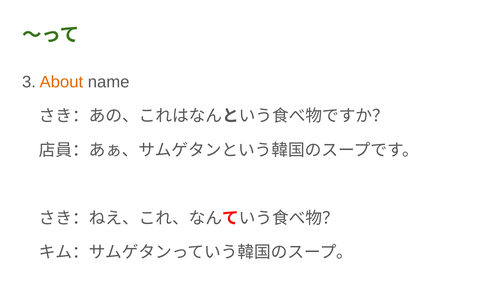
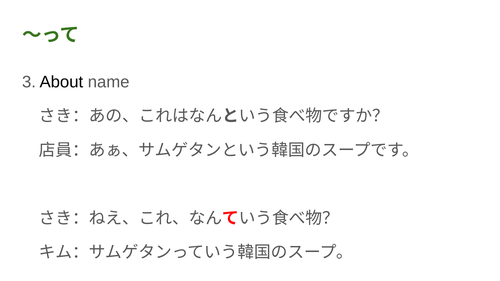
About colour: orange -> black
